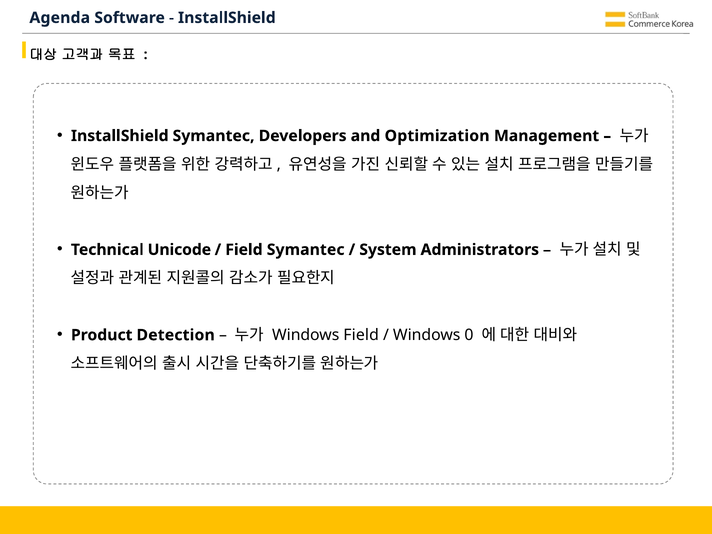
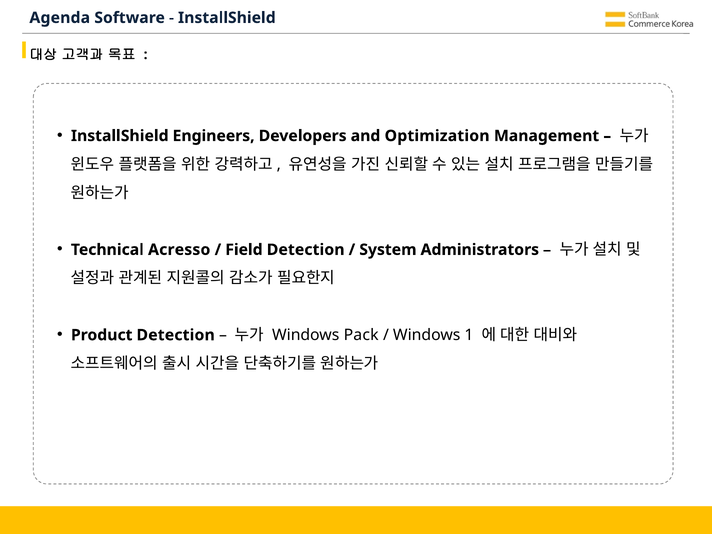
InstallShield Symantec: Symantec -> Engineers
Unicode: Unicode -> Acresso
Field Symantec: Symantec -> Detection
Windows Field: Field -> Pack
0: 0 -> 1
